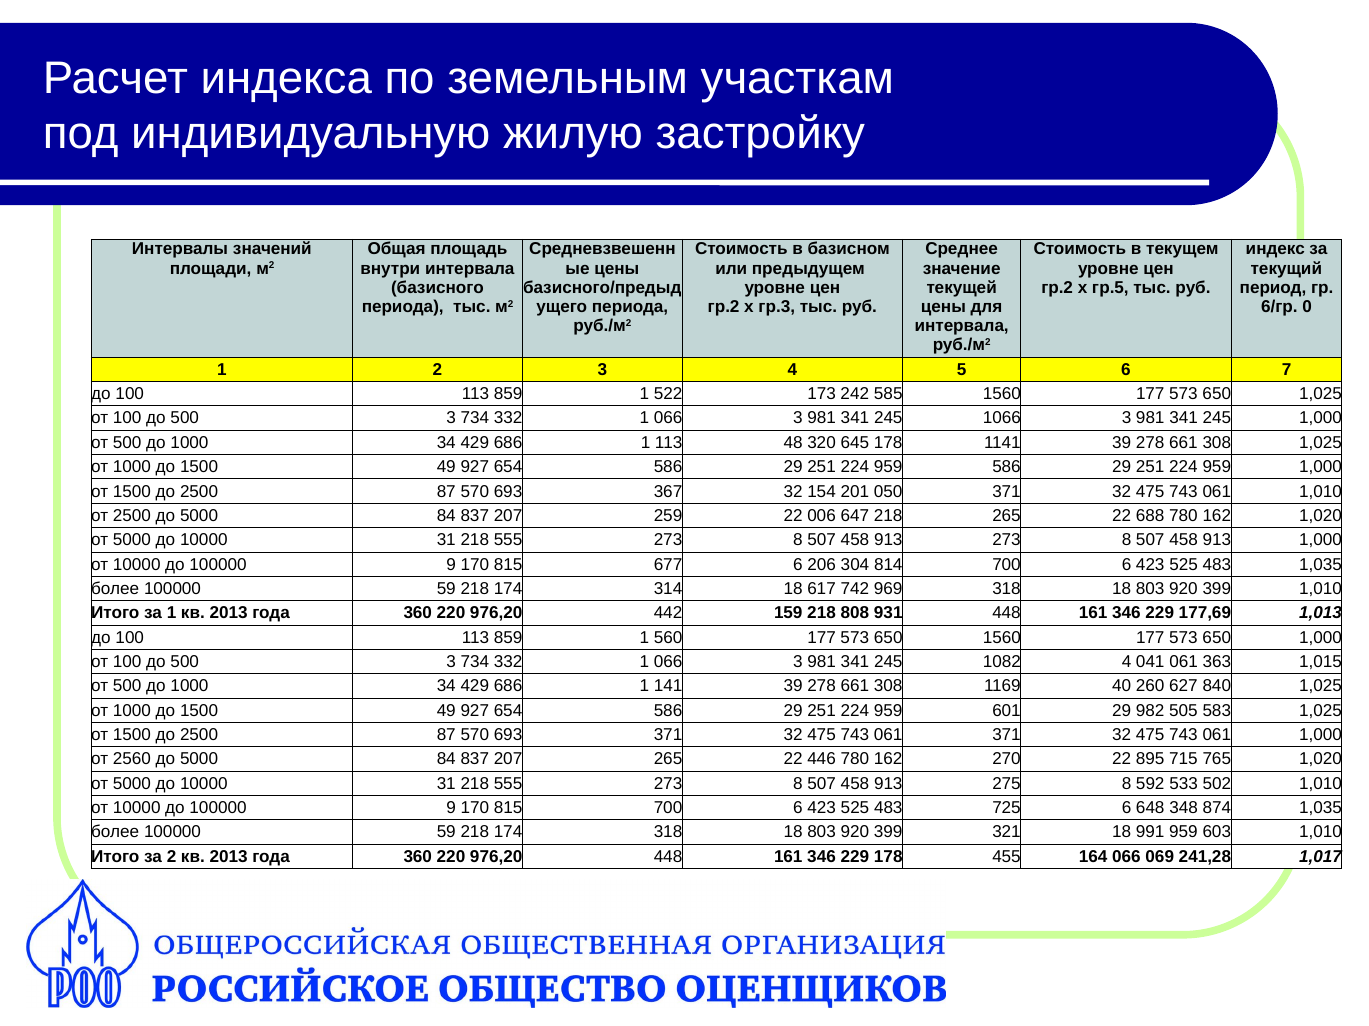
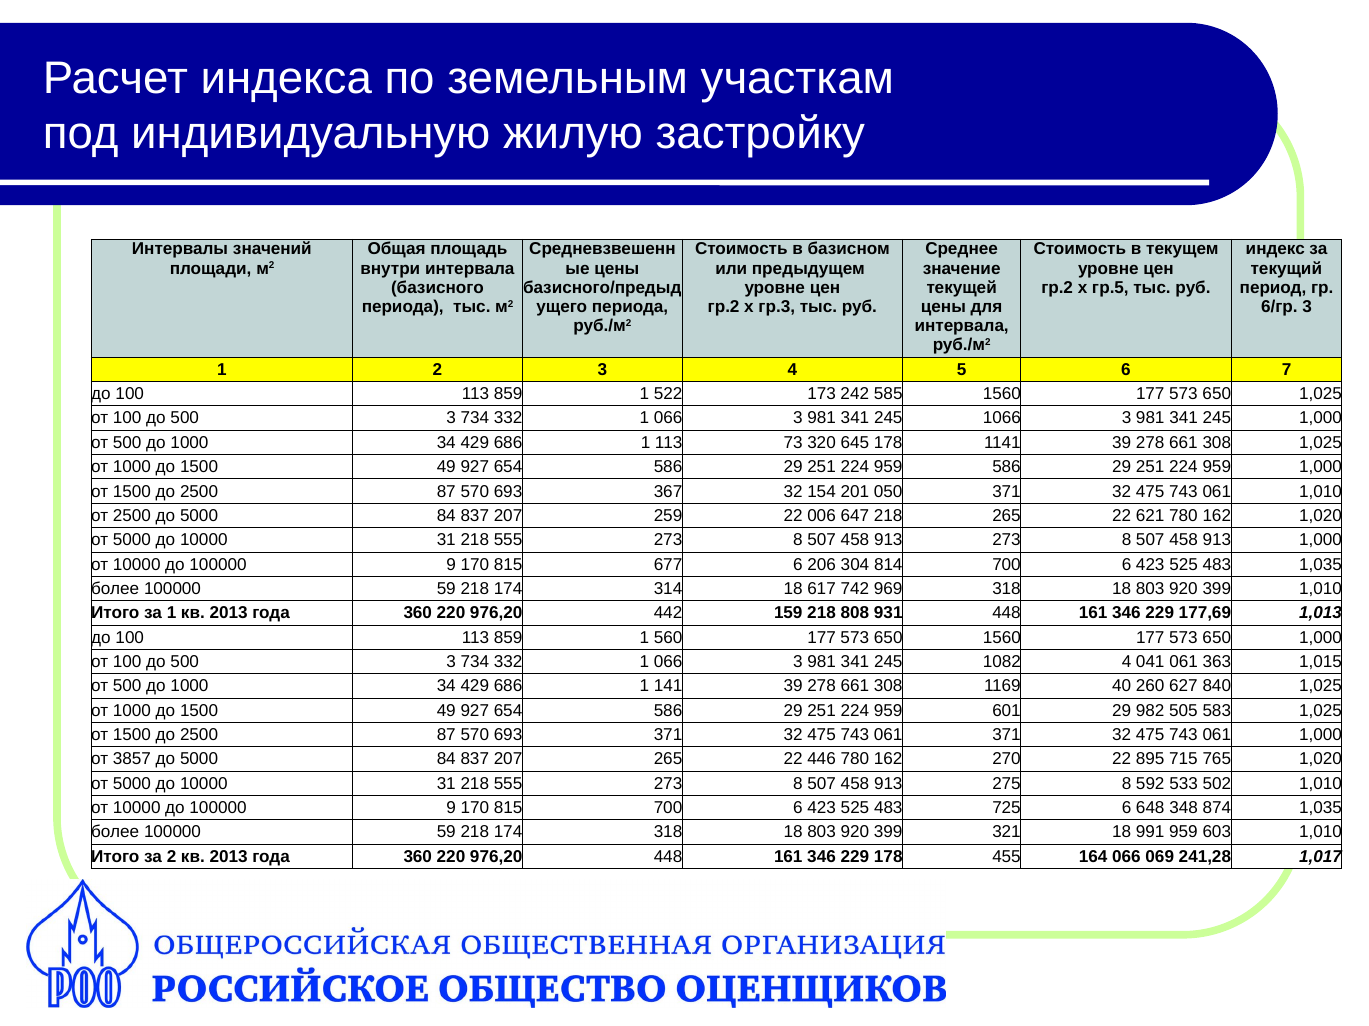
6/гр 0: 0 -> 3
48: 48 -> 73
688: 688 -> 621
2560: 2560 -> 3857
